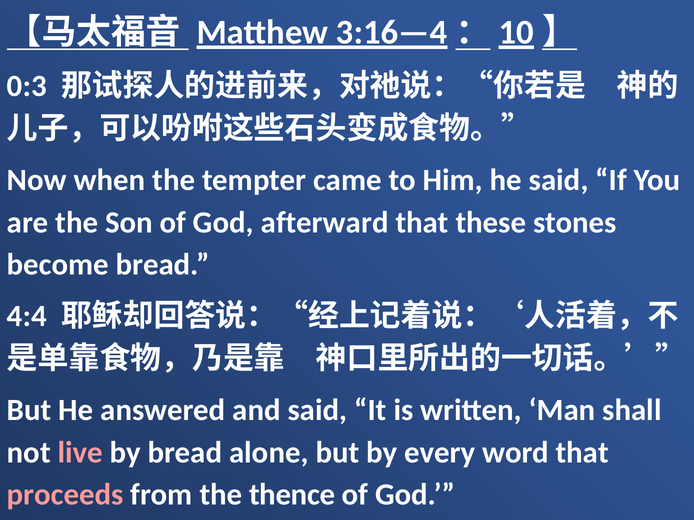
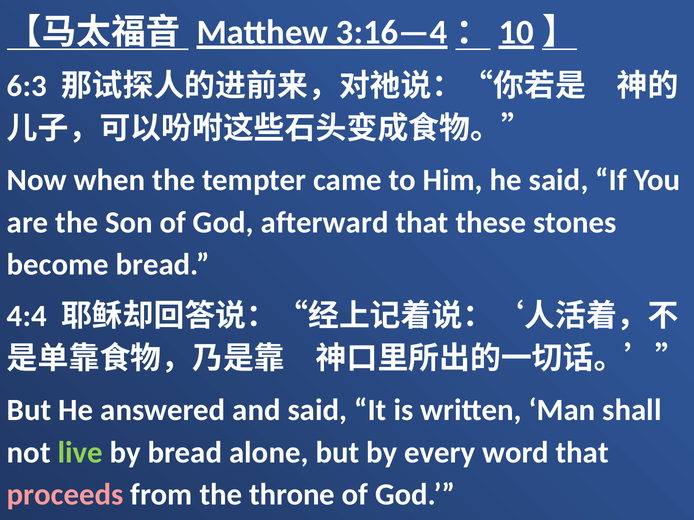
0:3: 0:3 -> 6:3
live colour: pink -> light green
thence: thence -> throne
